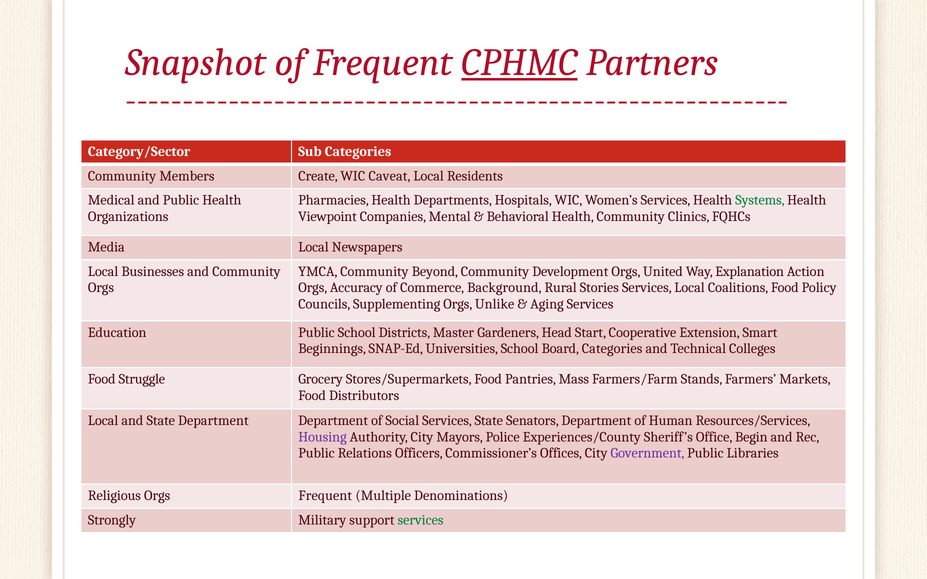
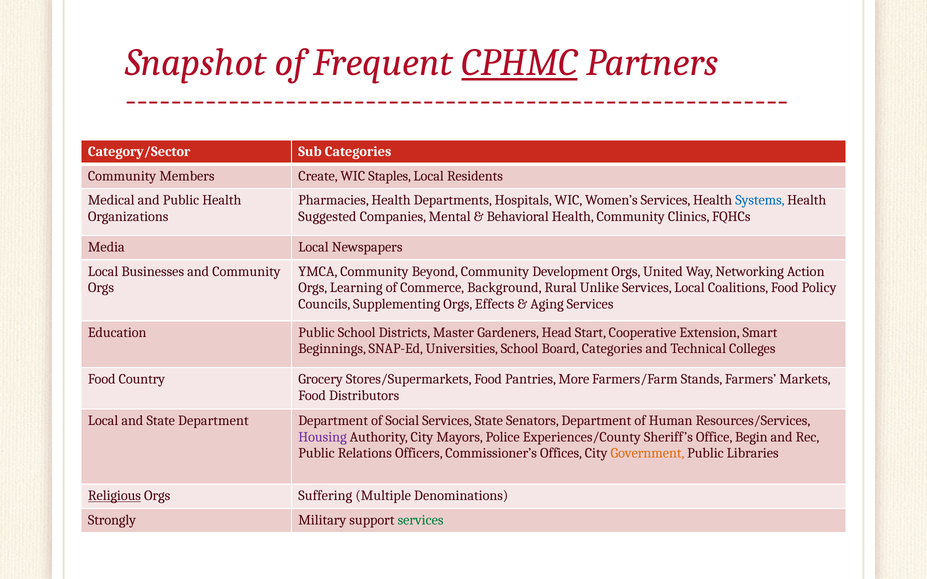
Caveat: Caveat -> Staples
Systems colour: green -> blue
Viewpoint: Viewpoint -> Suggested
Explanation: Explanation -> Networking
Accuracy: Accuracy -> Learning
Stories: Stories -> Unlike
Unlike: Unlike -> Effects
Struggle: Struggle -> Country
Mass: Mass -> More
Government colour: purple -> orange
Religious underline: none -> present
Orgs Frequent: Frequent -> Suffering
